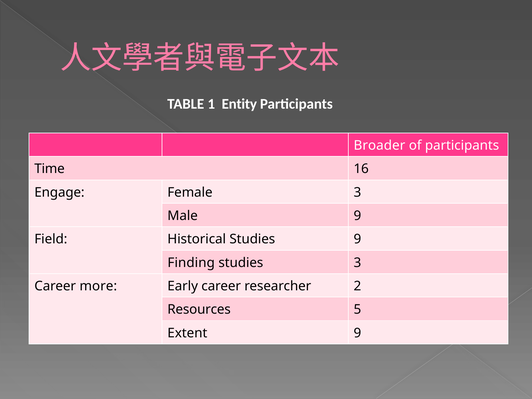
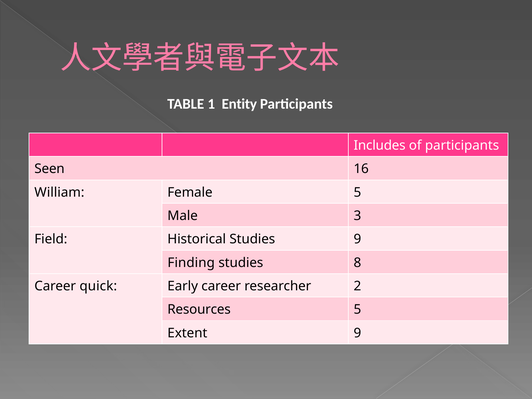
Broader: Broader -> Includes
Time: Time -> Seen
Engage: Engage -> William
Female 3: 3 -> 5
Male 9: 9 -> 3
studies 3: 3 -> 8
more: more -> quick
